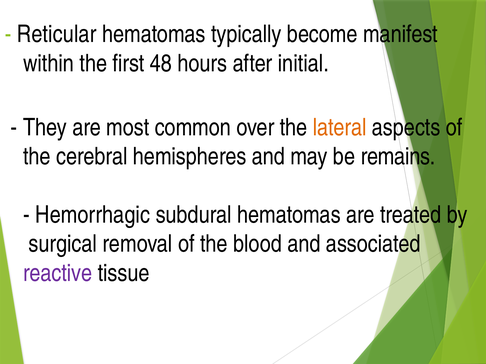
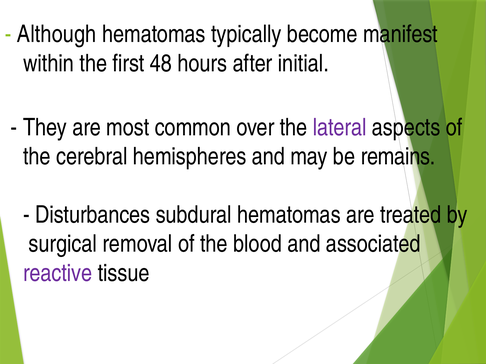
Reticular: Reticular -> Although
lateral colour: orange -> purple
Hemorrhagic: Hemorrhagic -> Disturbances
